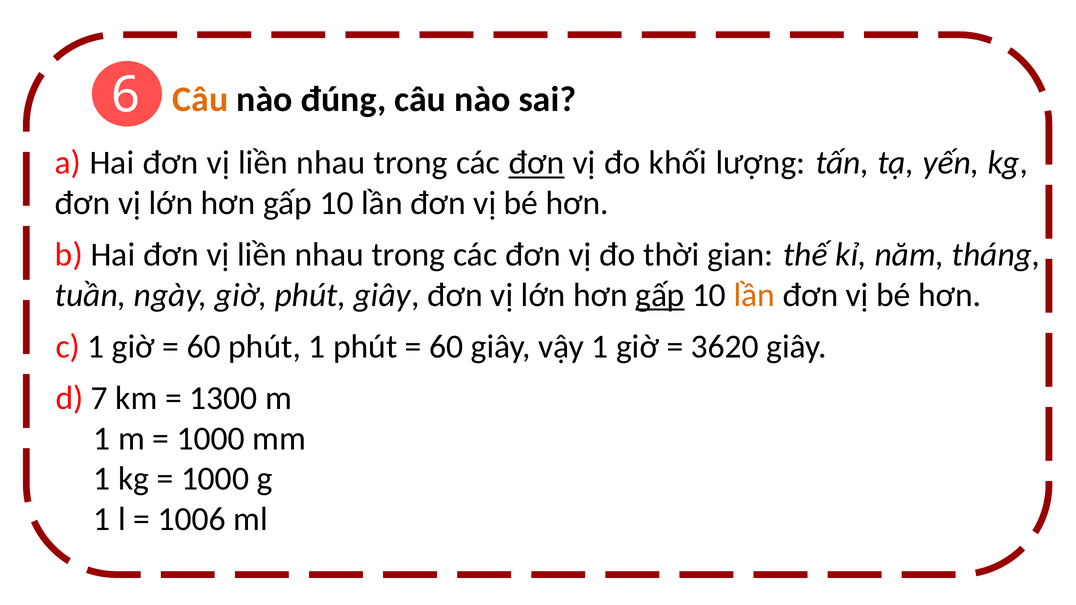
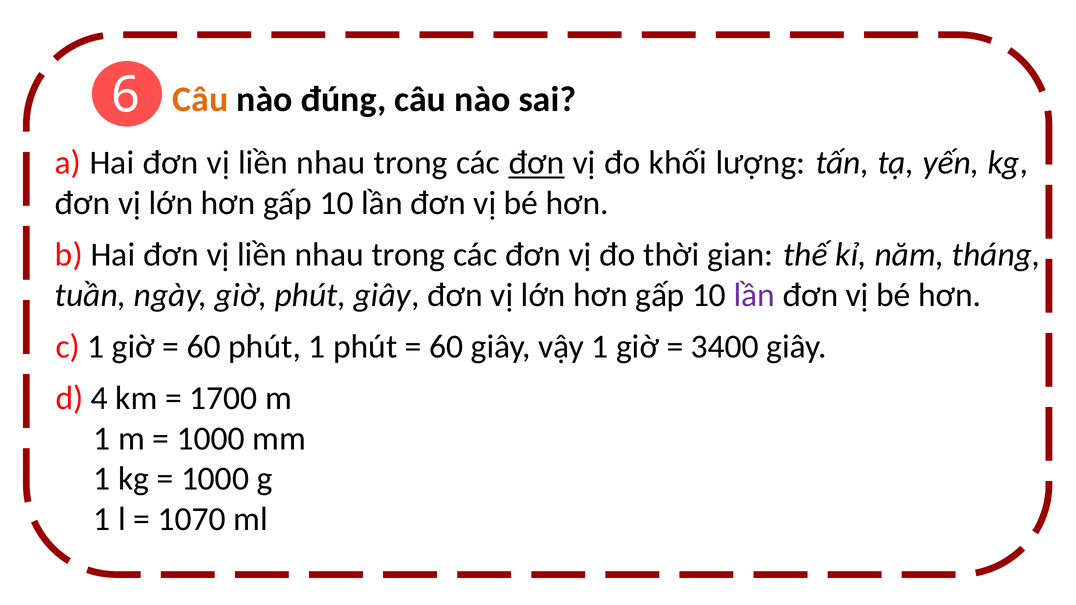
gấp at (660, 295) underline: present -> none
lần at (754, 295) colour: orange -> purple
3620: 3620 -> 3400
7: 7 -> 4
1300: 1300 -> 1700
1006: 1006 -> 1070
